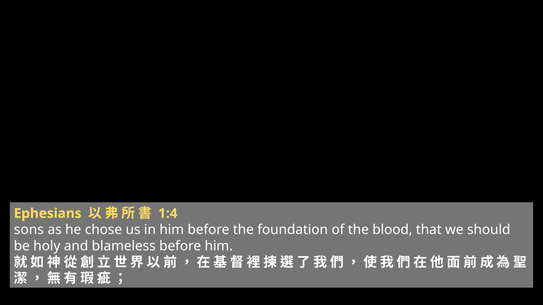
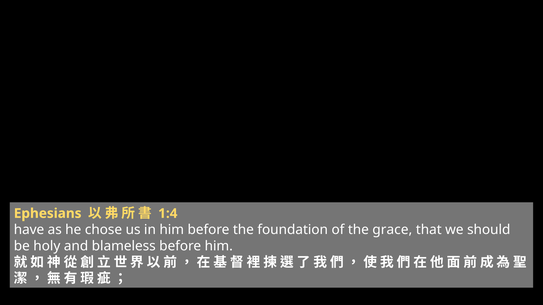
sons: sons -> have
blood: blood -> grace
